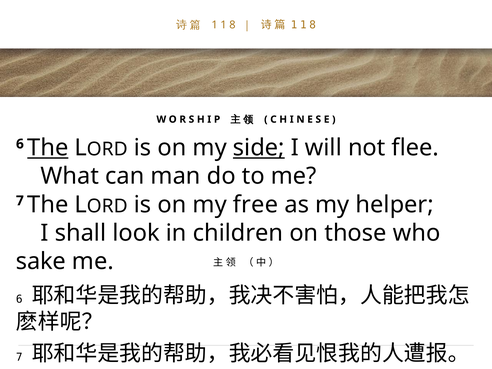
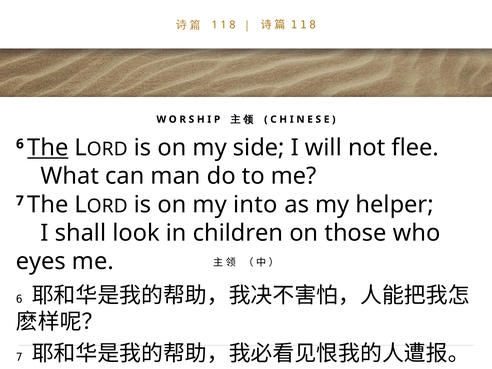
side underline: present -> none
free: free -> into
sake: sake -> eyes
